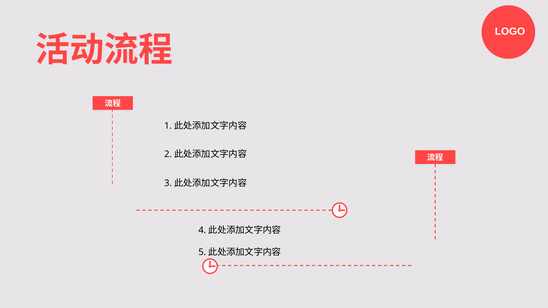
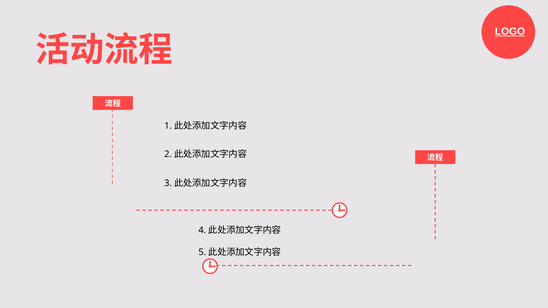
LOGO underline: none -> present
